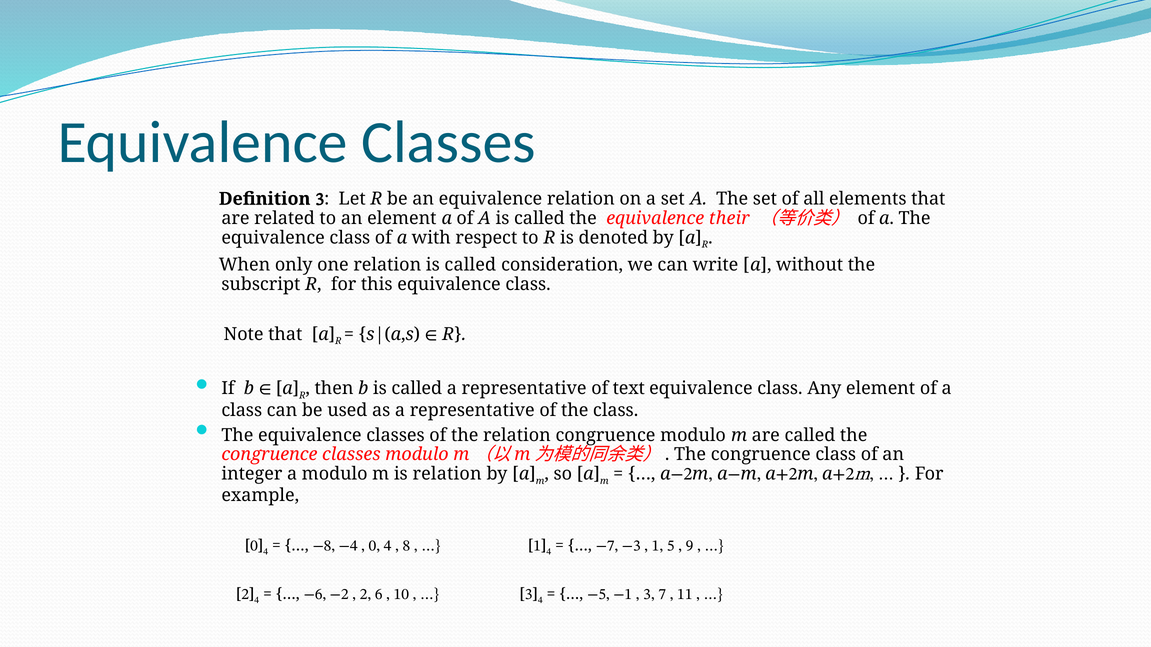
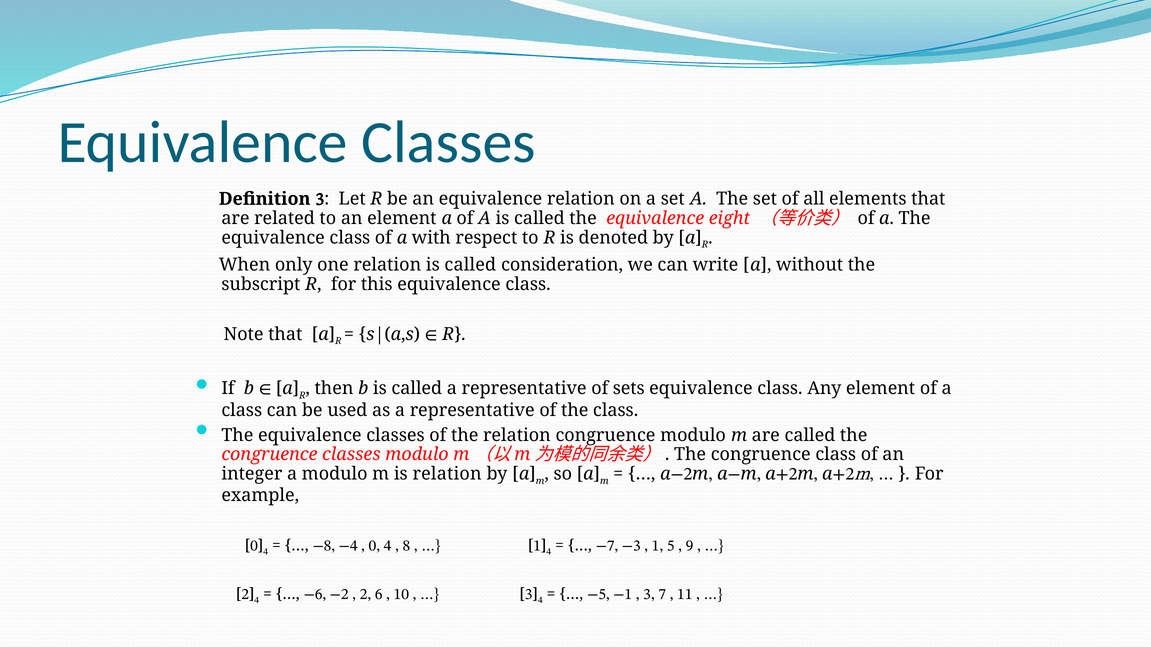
their: their -> eight
text: text -> sets
